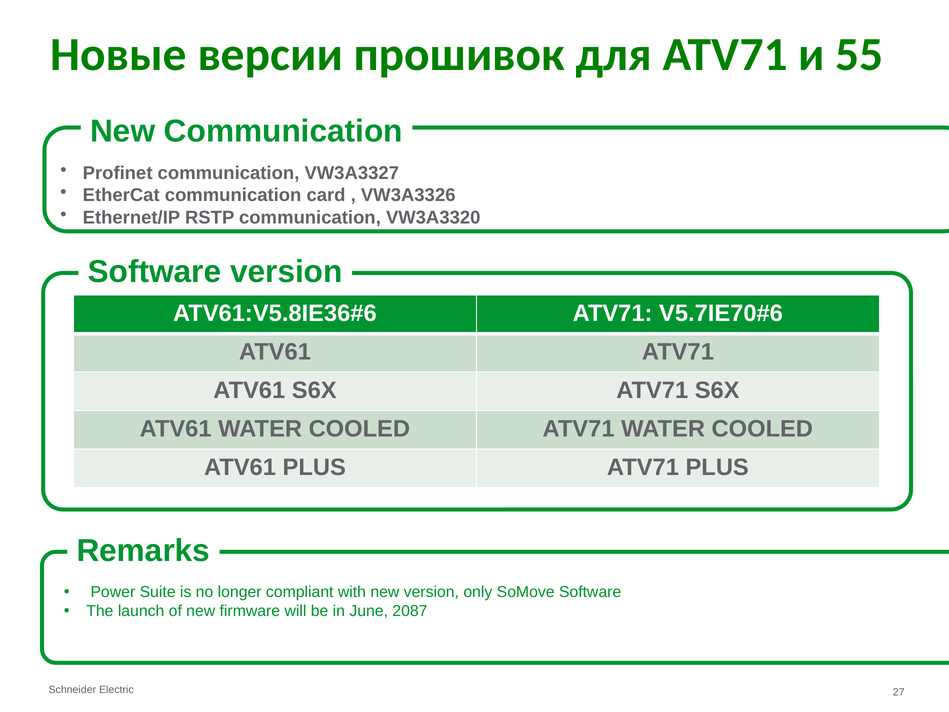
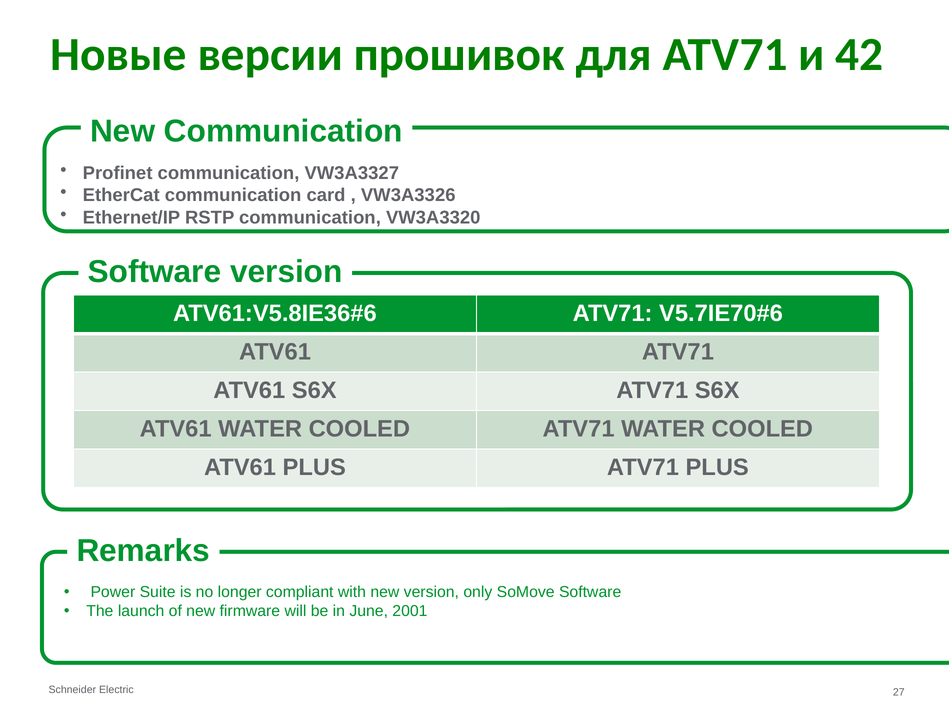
55: 55 -> 42
2087: 2087 -> 2001
